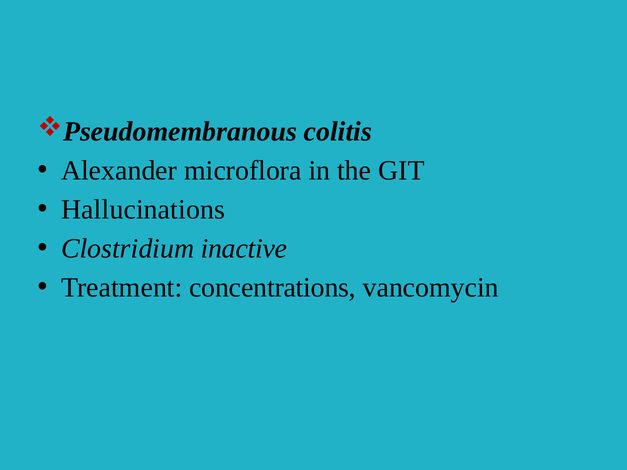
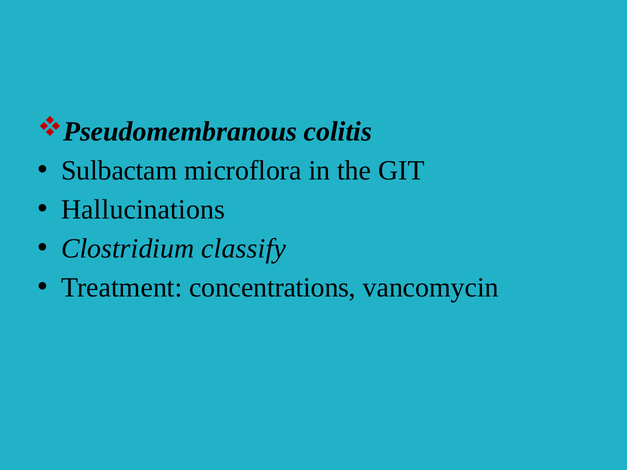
Alexander: Alexander -> Sulbactam
inactive: inactive -> classify
